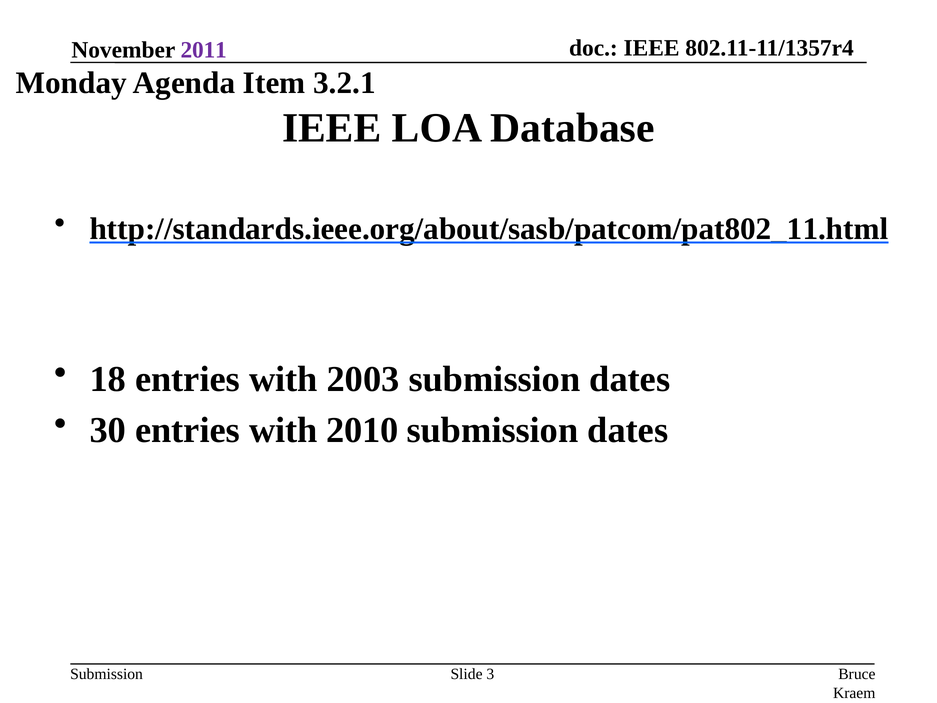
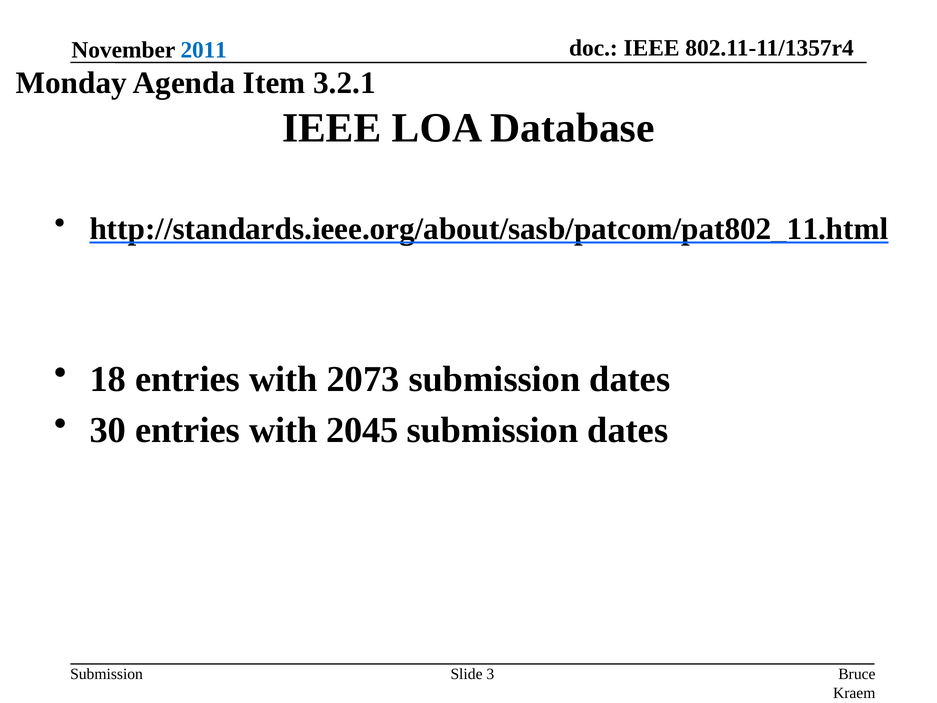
2011 colour: purple -> blue
2003: 2003 -> 2073
2010: 2010 -> 2045
